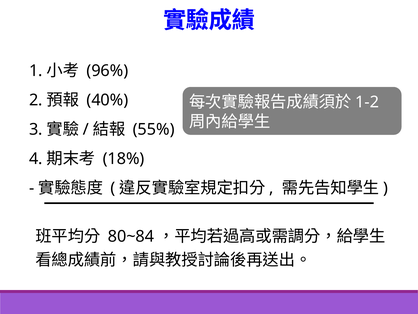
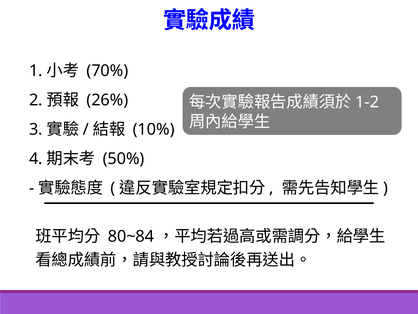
96%: 96% -> 70%
40%: 40% -> 26%
55%: 55% -> 10%
18%: 18% -> 50%
